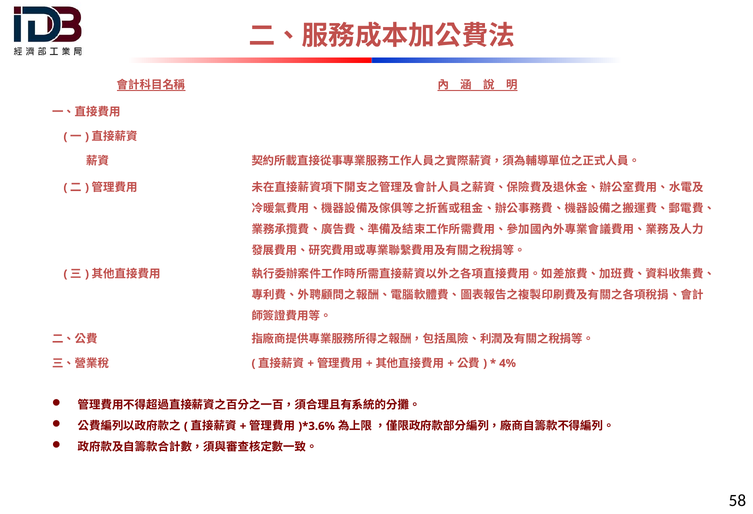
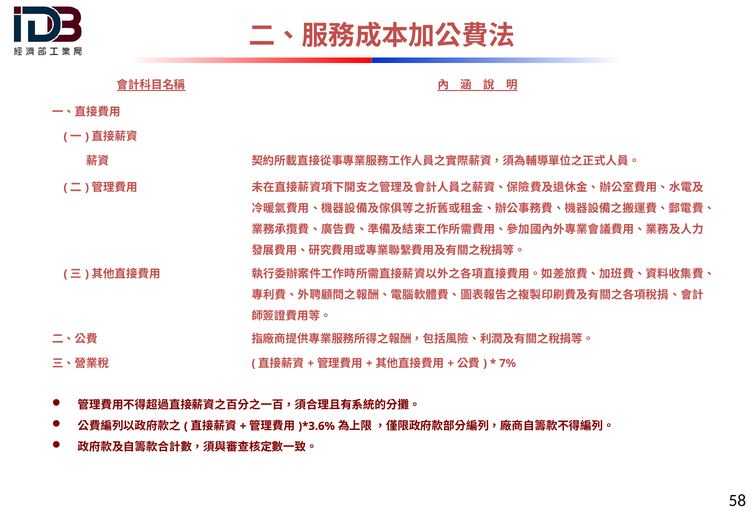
4%: 4% -> 7%
